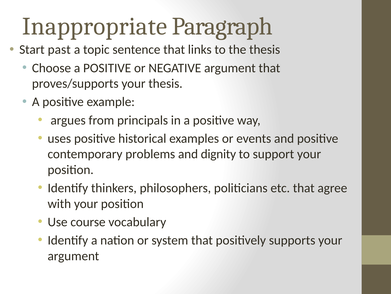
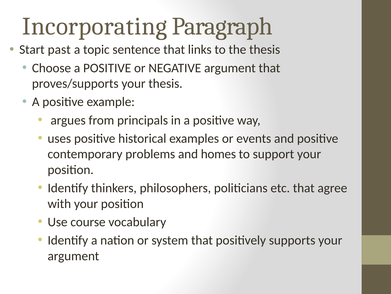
Inappropriate: Inappropriate -> Incorporating
dignity: dignity -> homes
